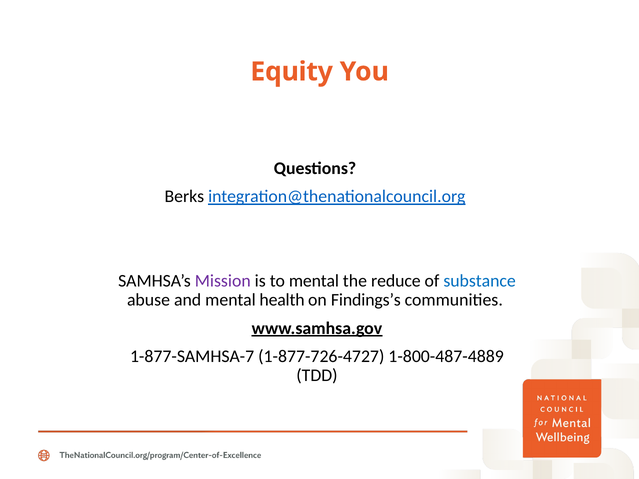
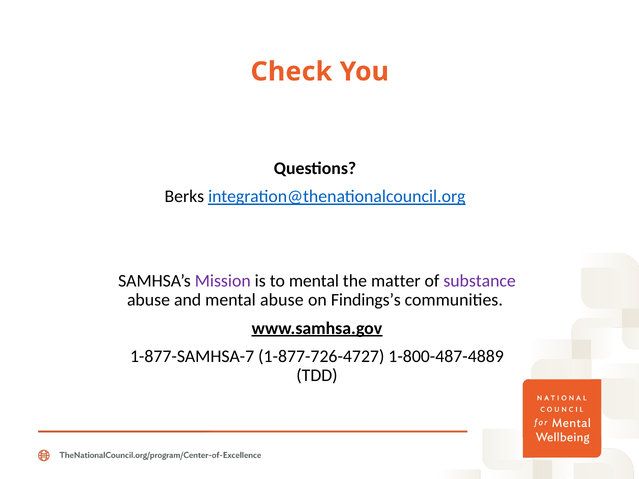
Equity: Equity -> Check
reduce: reduce -> matter
substance colour: blue -> purple
mental health: health -> abuse
